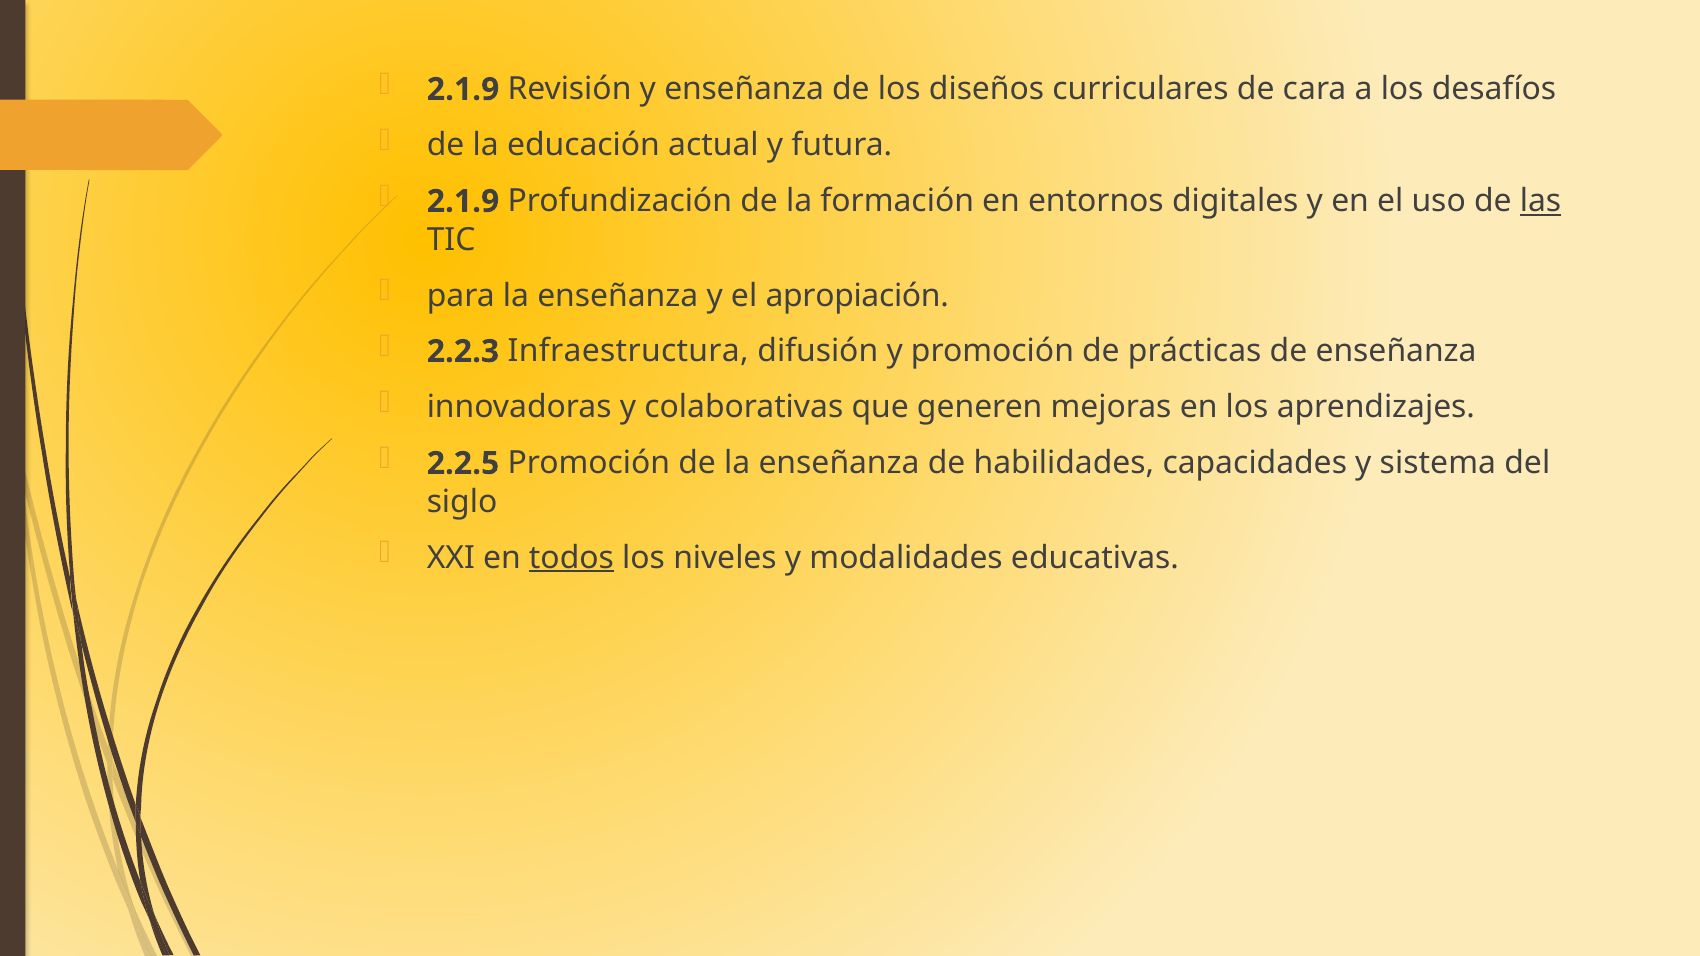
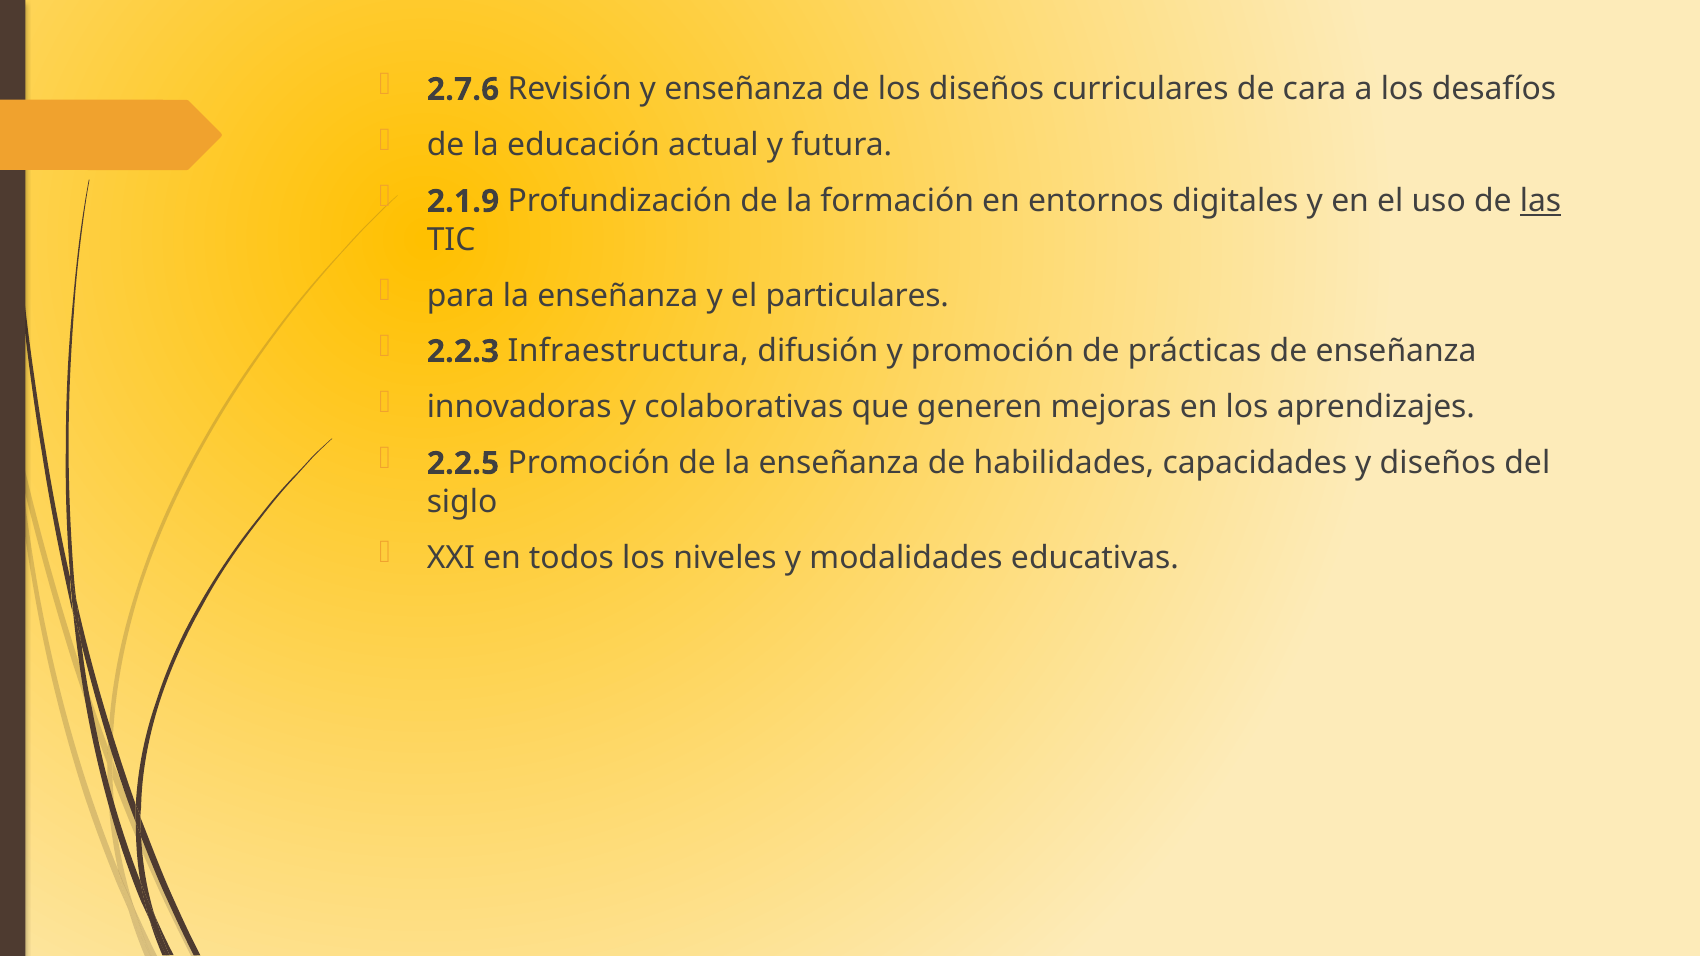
2.1.9 at (463, 89): 2.1.9 -> 2.7.6
apropiación: apropiación -> particulares
y sistema: sistema -> diseños
todos underline: present -> none
